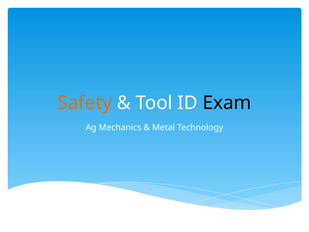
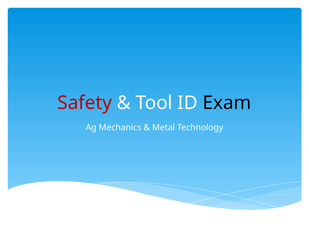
Safety colour: orange -> red
